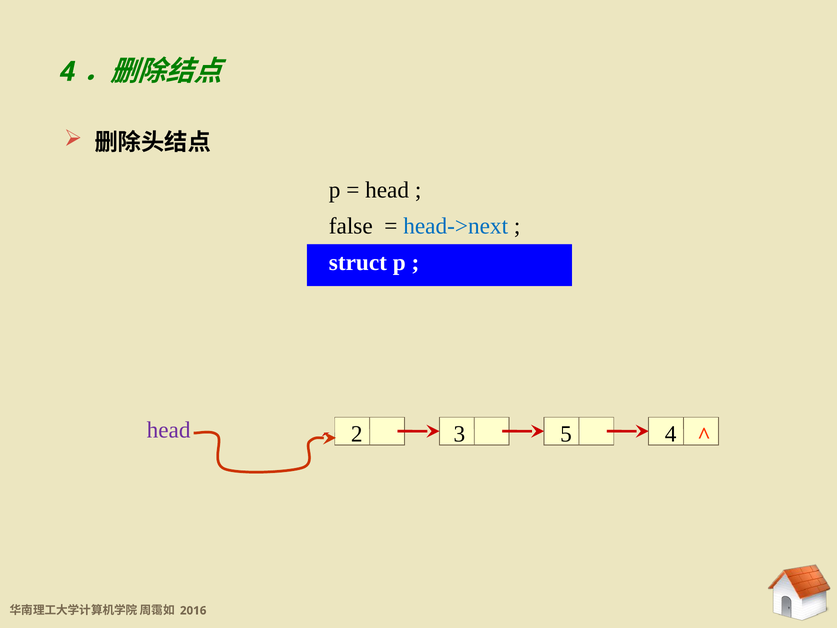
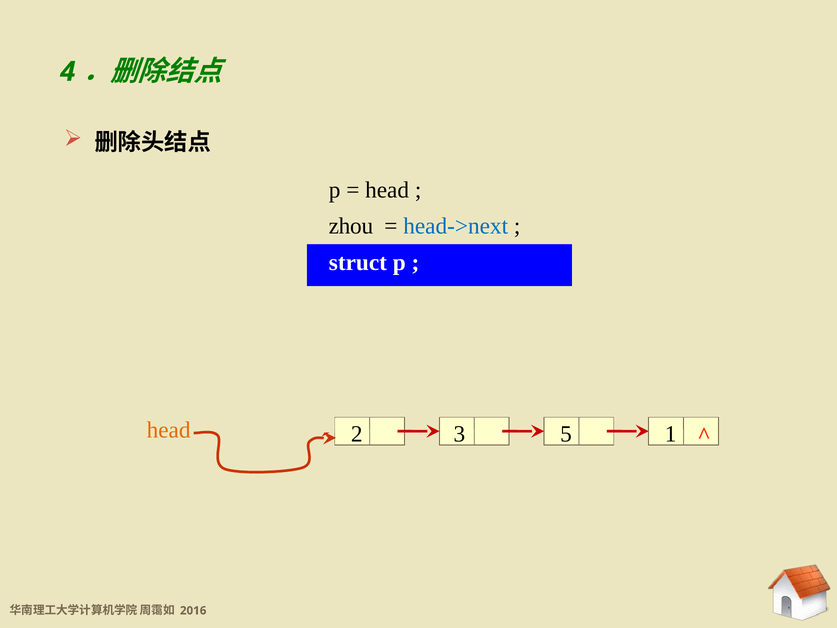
false: false -> zhou
head at (169, 430) colour: purple -> orange
5 4: 4 -> 1
